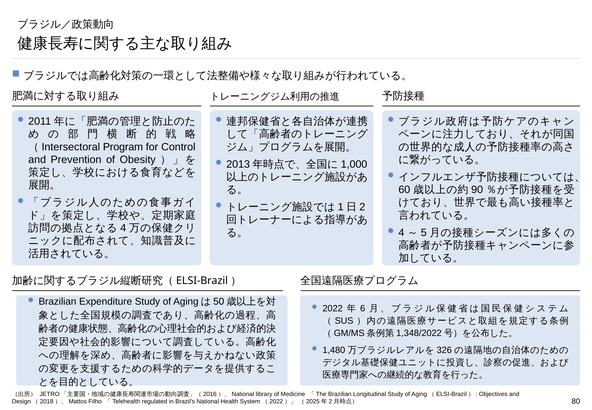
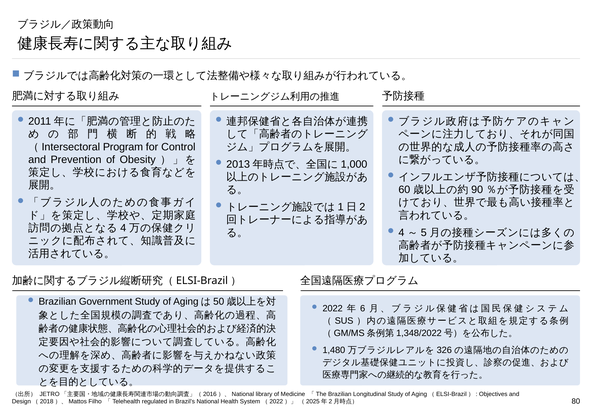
Expenditure: Expenditure -> Government
